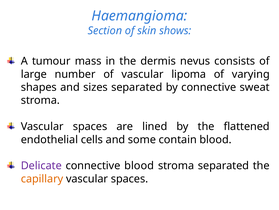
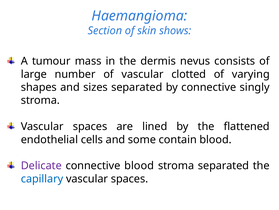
lipoma: lipoma -> clotted
sweat: sweat -> singly
capillary colour: orange -> blue
